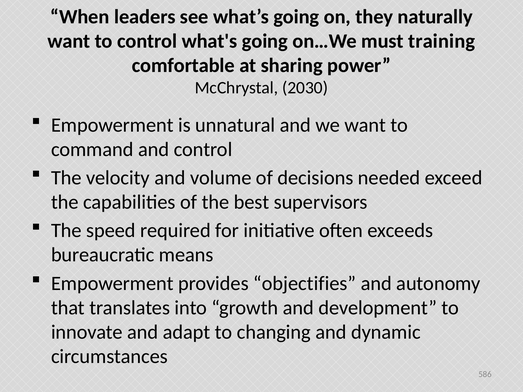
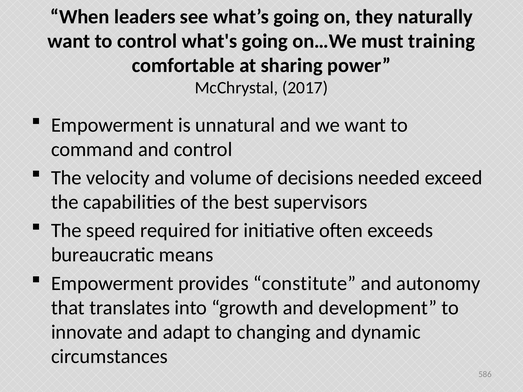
2030: 2030 -> 2017
objectifies: objectifies -> constitute
